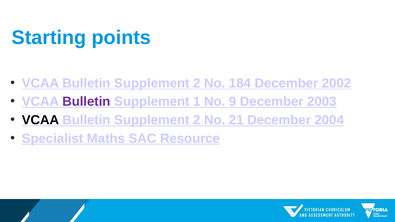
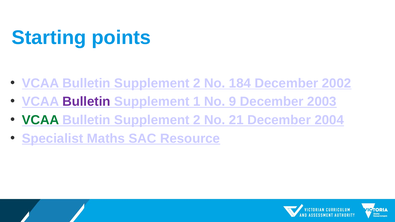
VCAA at (41, 120) colour: black -> green
